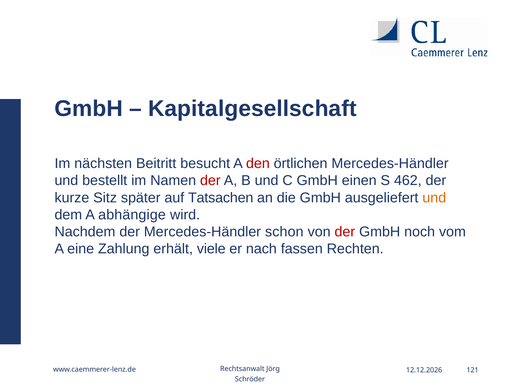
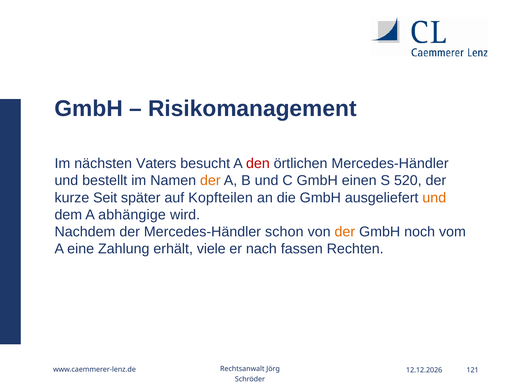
Kapitalgesellschaft: Kapitalgesellschaft -> Risikomanagement
Beitritt: Beitritt -> Vaters
der at (210, 181) colour: red -> orange
462: 462 -> 520
Sitz: Sitz -> Seit
Tatsachen: Tatsachen -> Kopfteilen
der at (345, 232) colour: red -> orange
